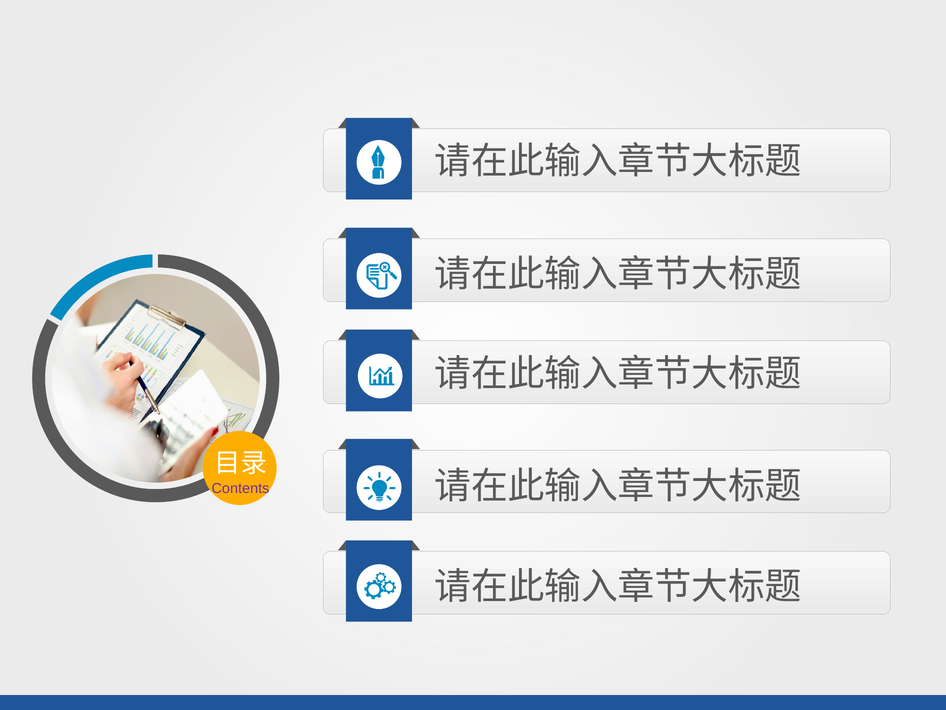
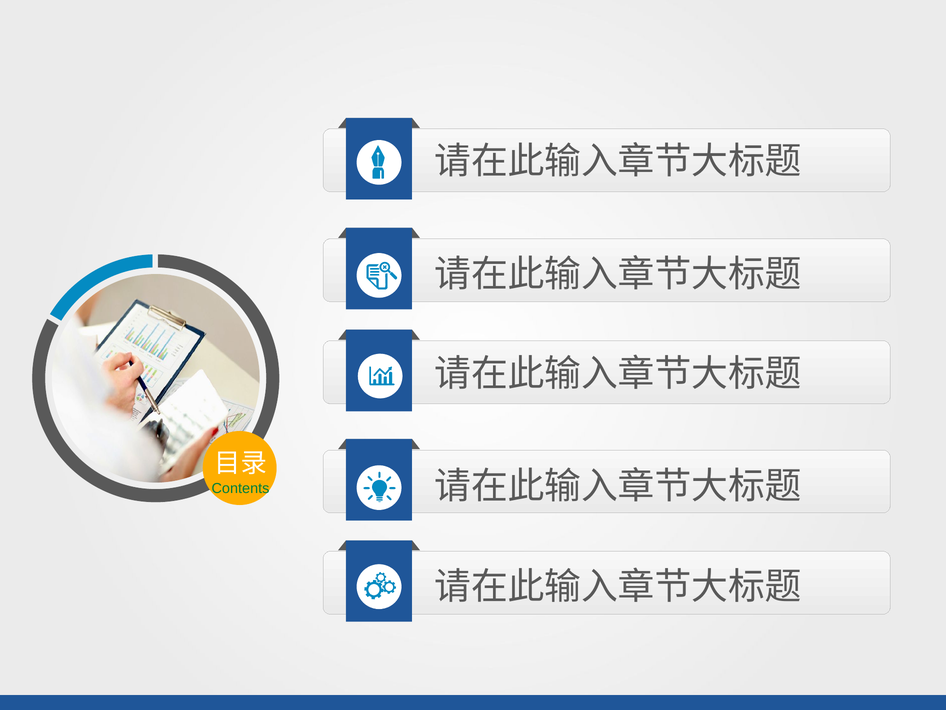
Contents colour: purple -> green
